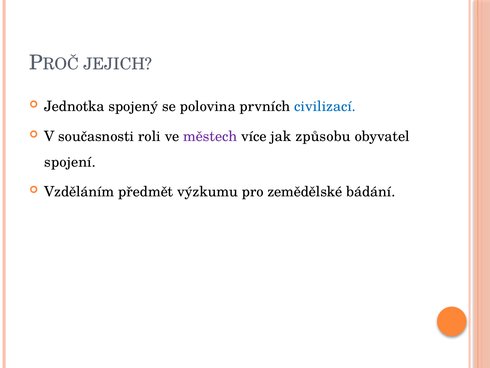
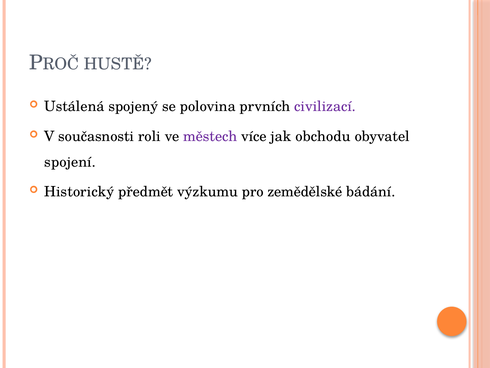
JEJICH: JEJICH -> HUSTĚ
Jednotka: Jednotka -> Ustálená
civilizací colour: blue -> purple
způsobu: způsobu -> obchodu
Vzděláním: Vzděláním -> Historický
